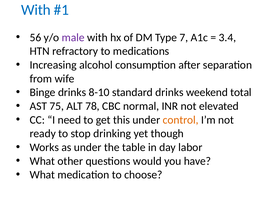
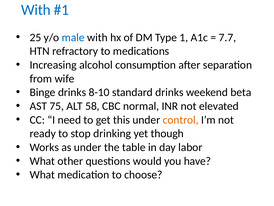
56: 56 -> 25
male colour: purple -> blue
7: 7 -> 1
3.4: 3.4 -> 7.7
total: total -> beta
78: 78 -> 58
